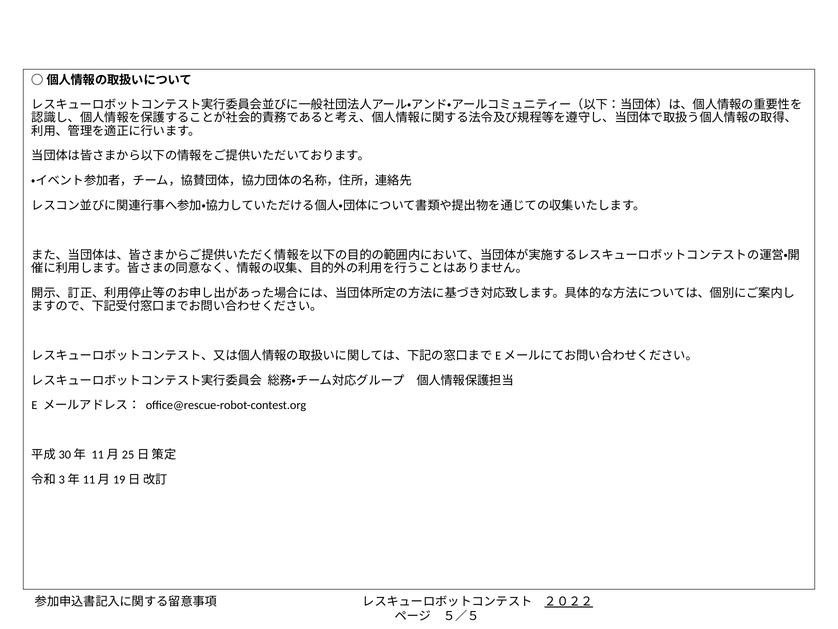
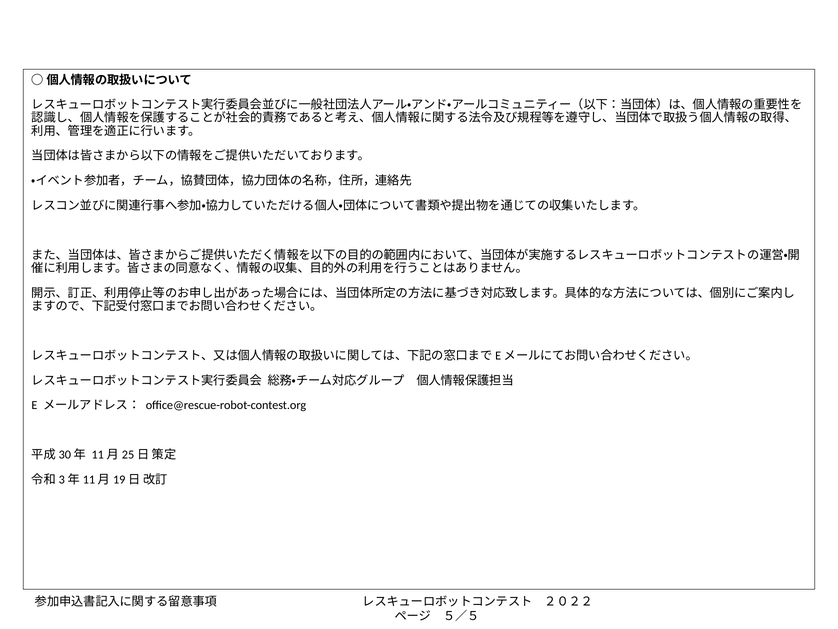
２０２２ underline: present -> none
